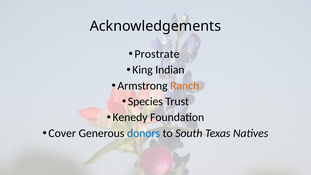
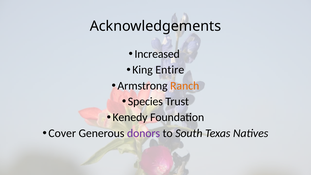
Prostrate: Prostrate -> Increased
Indian: Indian -> Entire
donors colour: blue -> purple
